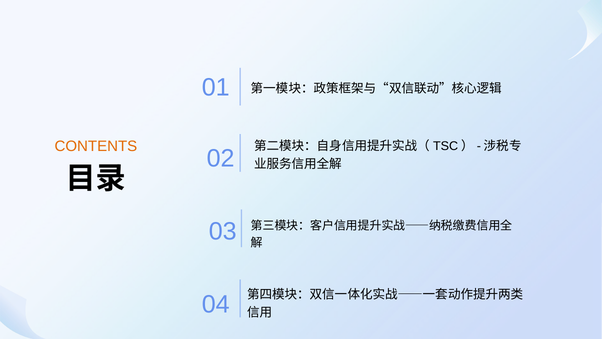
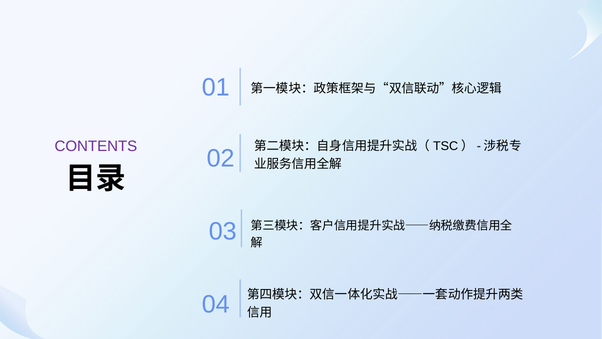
CONTENTS colour: orange -> purple
